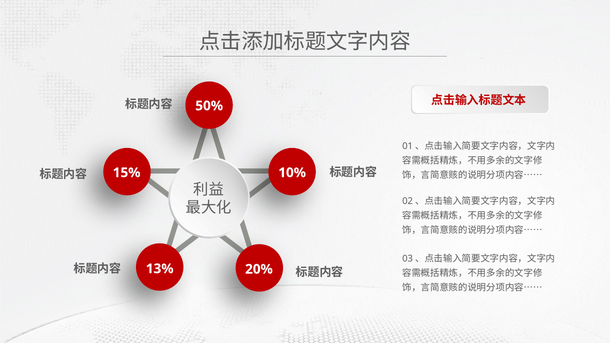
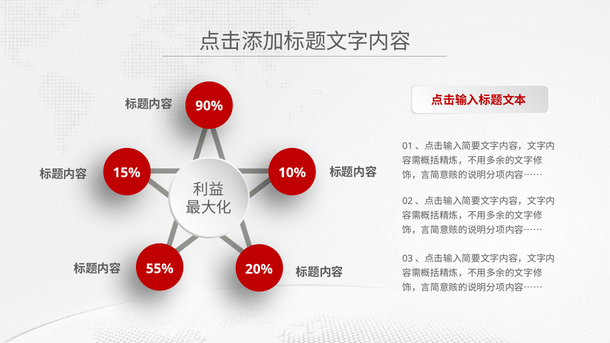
50%: 50% -> 90%
13%: 13% -> 55%
